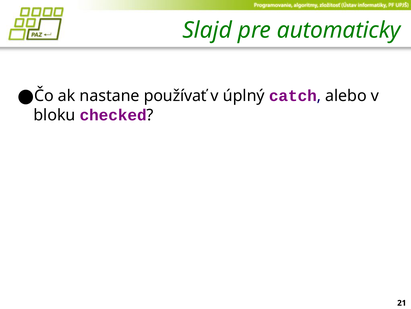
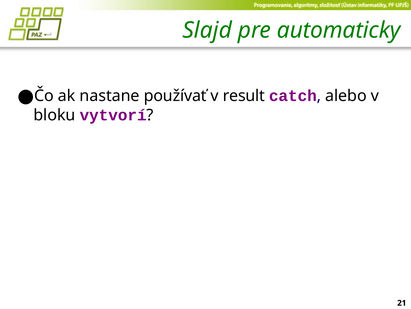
úplný: úplný -> result
checked: checked -> vytvorí
